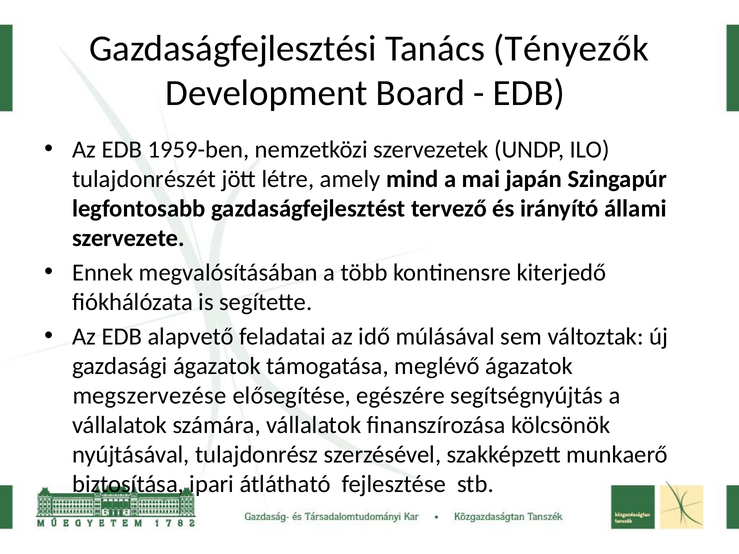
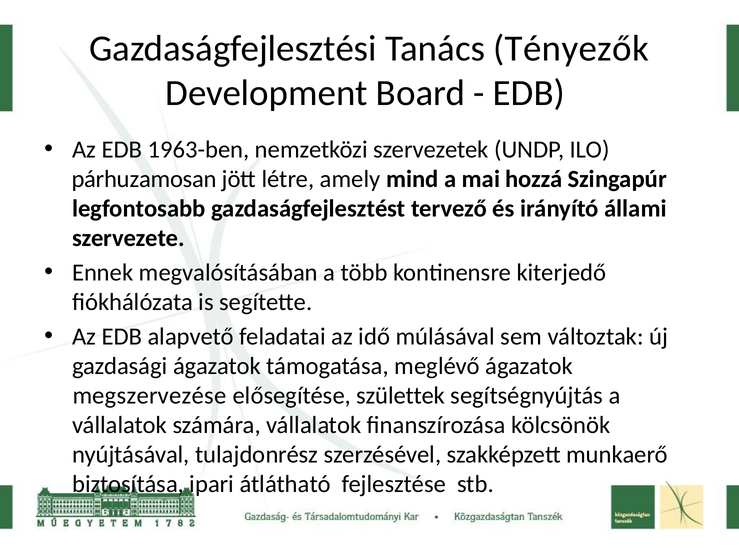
1959-ben: 1959-ben -> 1963-ben
tulajdonrészét: tulajdonrészét -> párhuzamosan
japán: japán -> hozzá
egészére: egészére -> születtek
